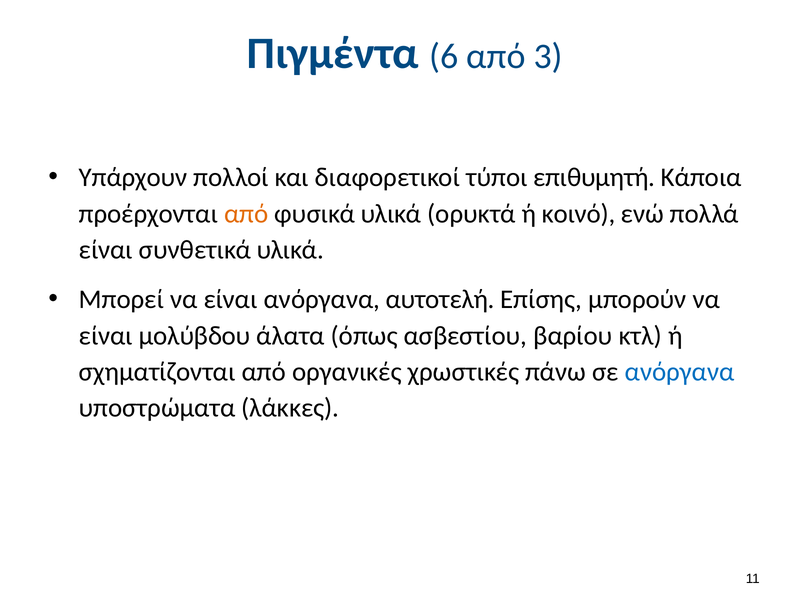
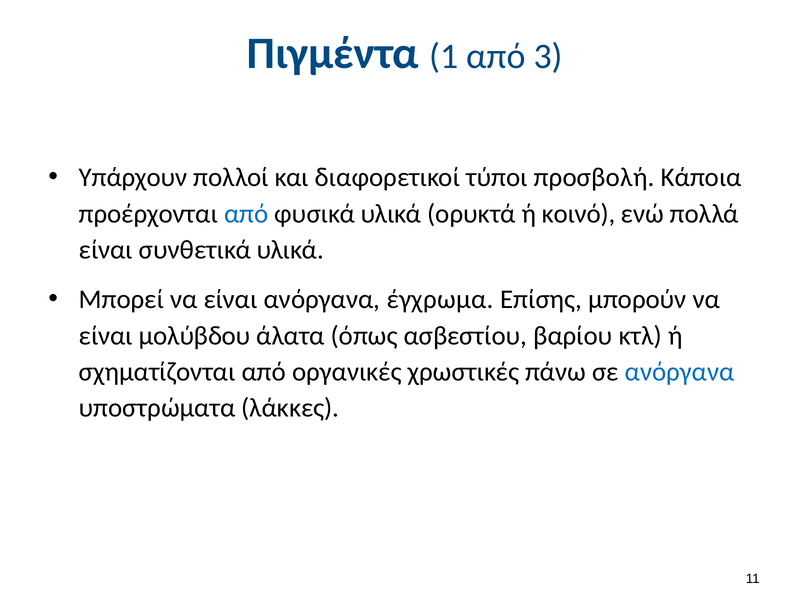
6: 6 -> 1
επιθυμητή: επιθυμητή -> προσβολή
από at (246, 214) colour: orange -> blue
αυτοτελή: αυτοτελή -> έγχρωμα
